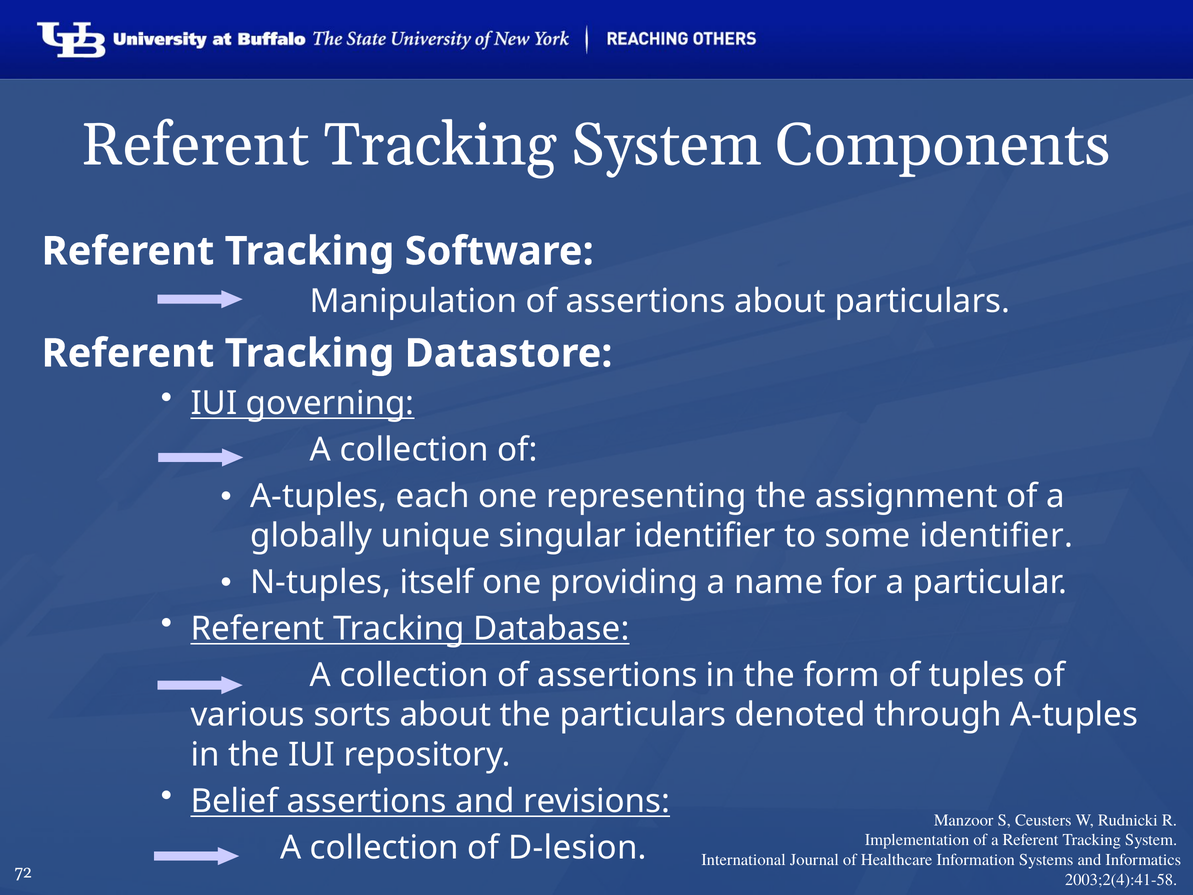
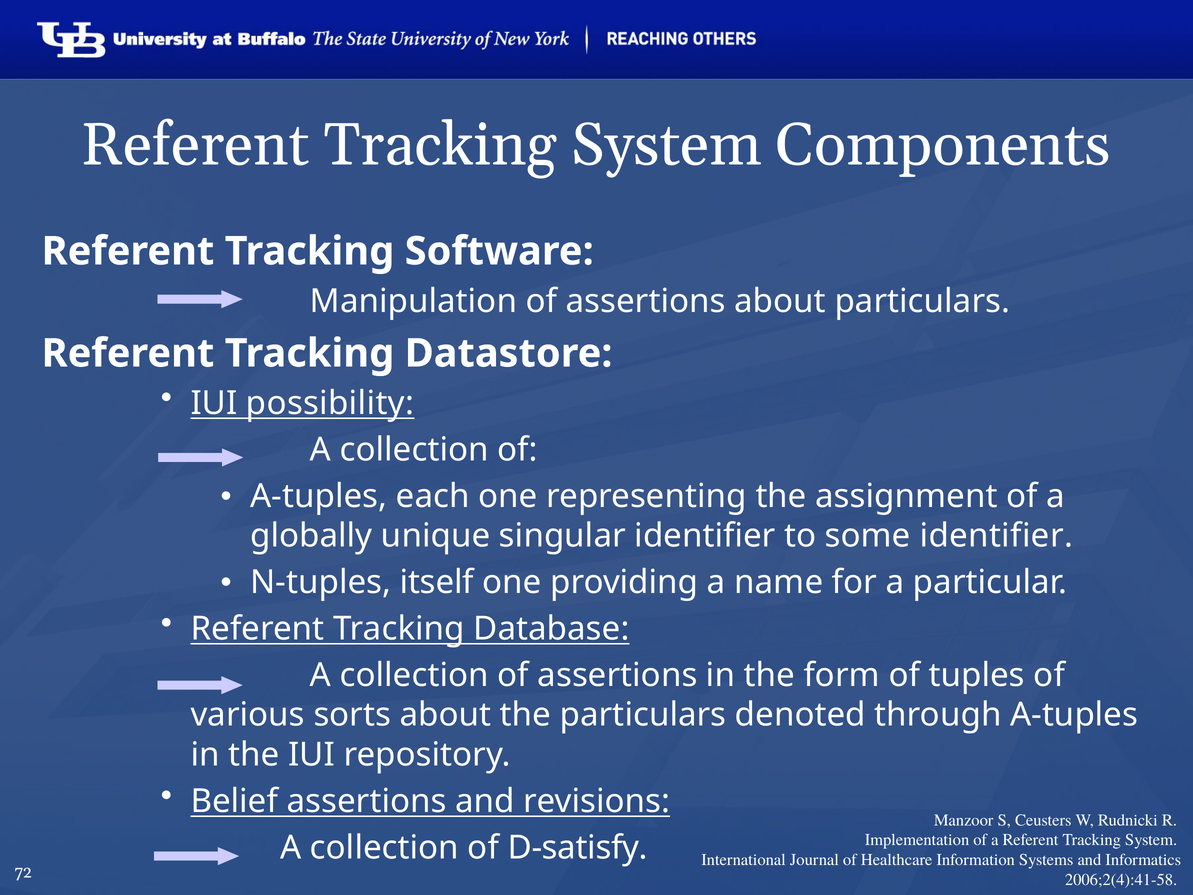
governing: governing -> possibility
D-lesion: D-lesion -> D-satisfy
2003;2(4):41-58: 2003;2(4):41-58 -> 2006;2(4):41-58
